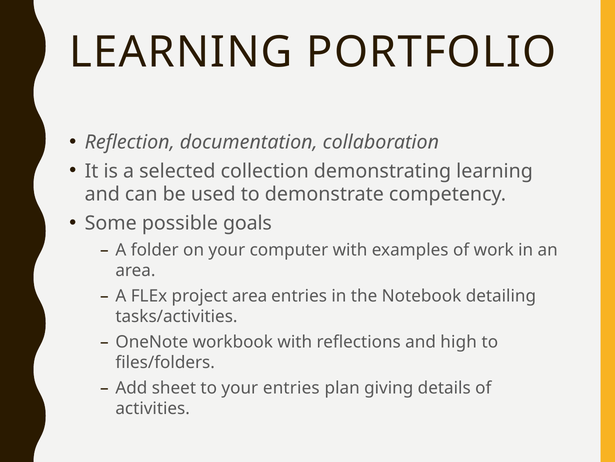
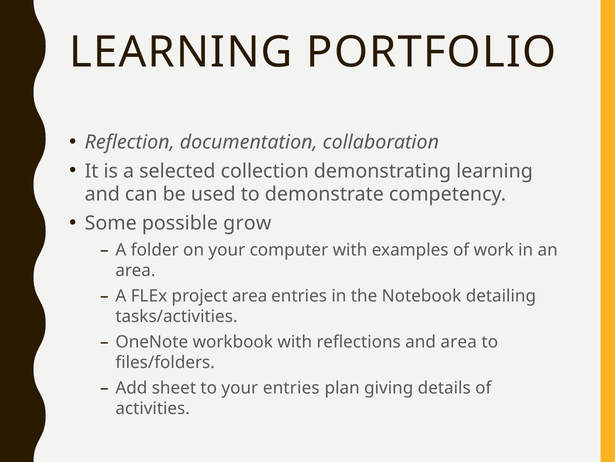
goals: goals -> grow
and high: high -> area
